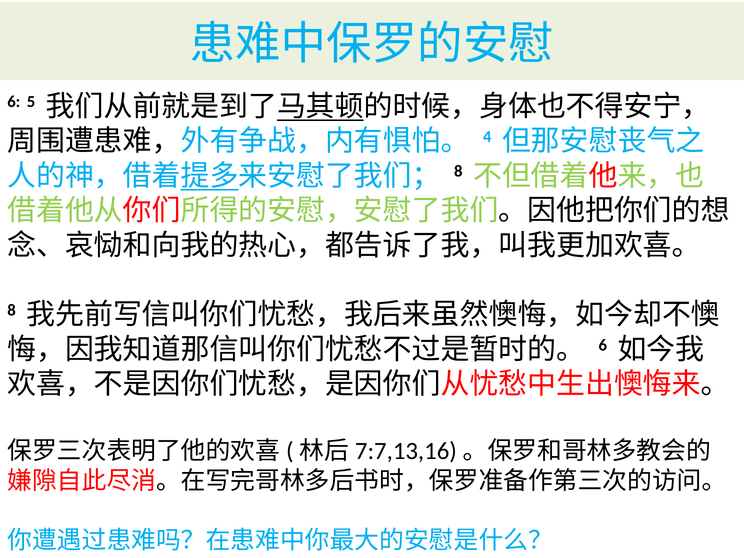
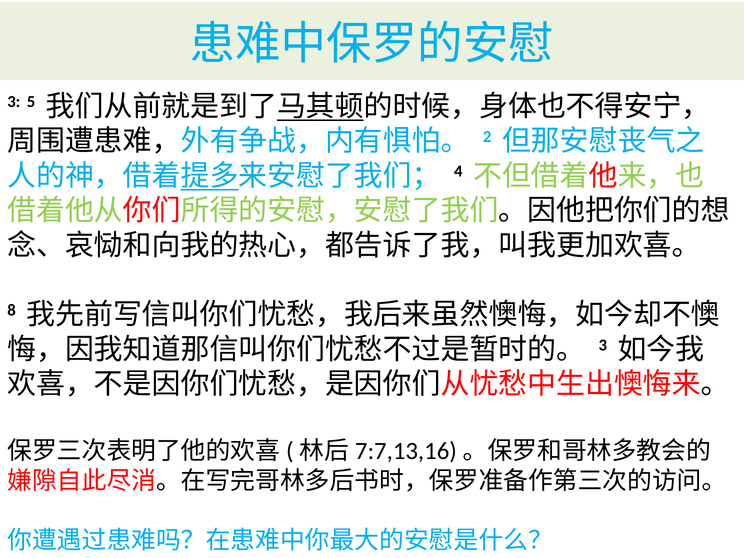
6 at (14, 102): 6 -> 3
4: 4 -> 2
8 at (458, 171): 8 -> 4
6 at (603, 345): 6 -> 3
